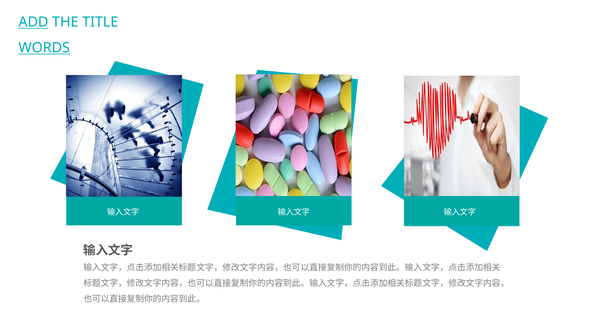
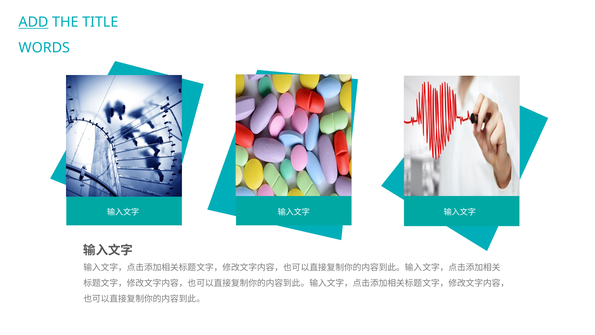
WORDS underline: present -> none
